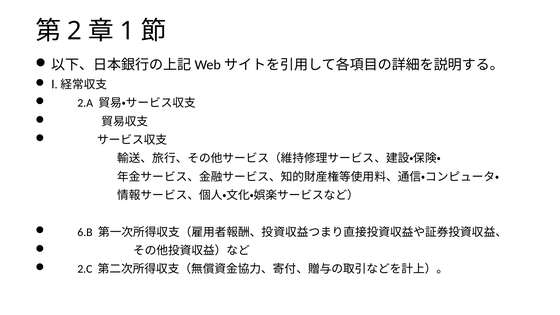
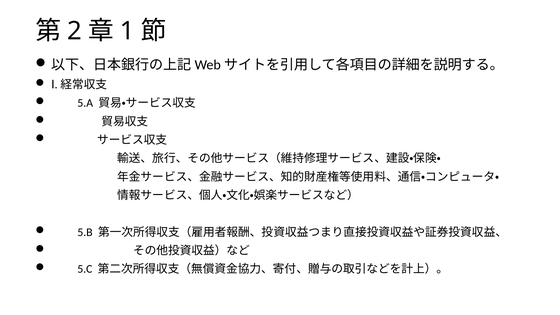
2.A: 2.A -> 5.A
6.B: 6.B -> 5.B
2.C: 2.C -> 5.C
